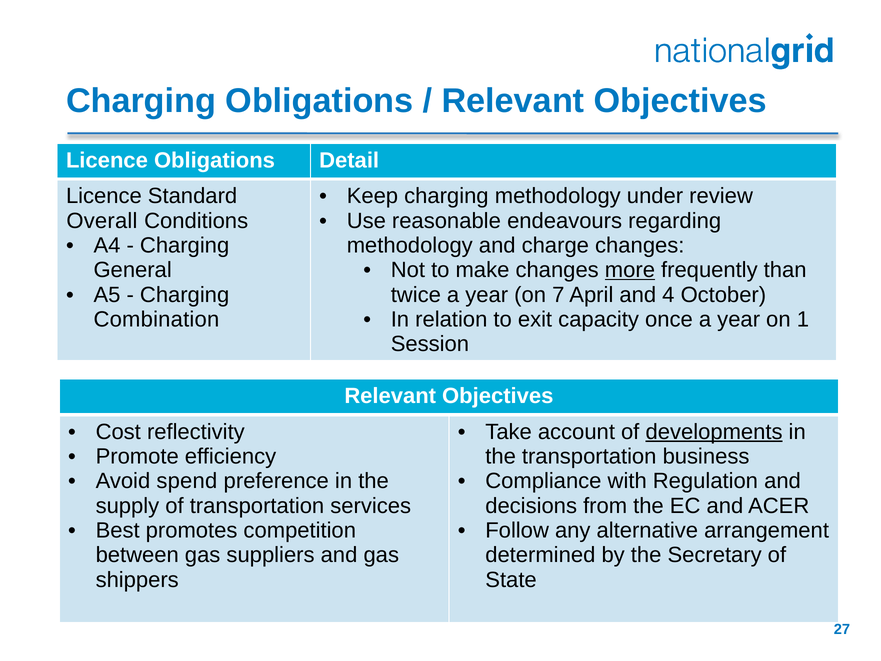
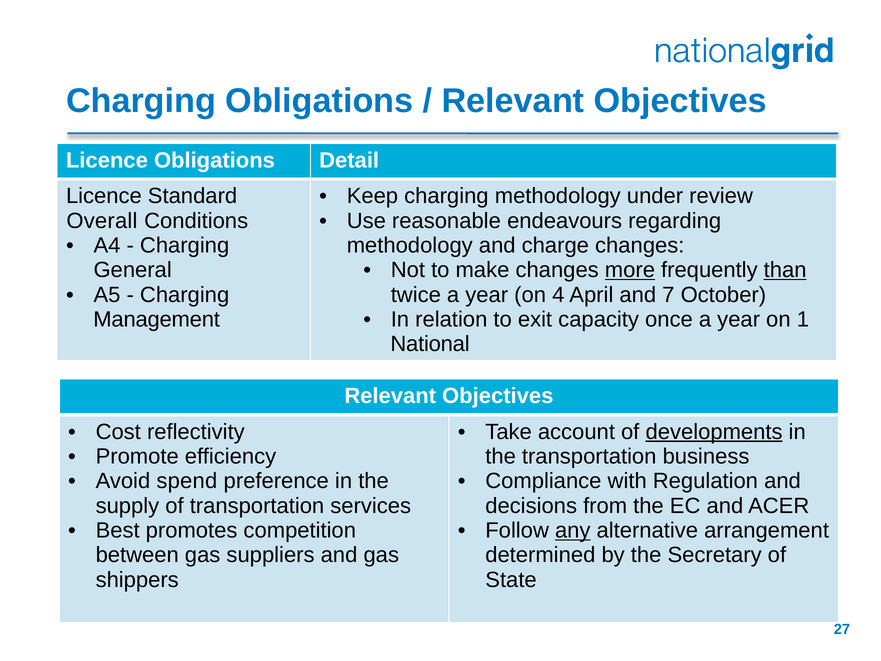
than underline: none -> present
7: 7 -> 4
4: 4 -> 7
Combination: Combination -> Management
Session: Session -> National
any underline: none -> present
